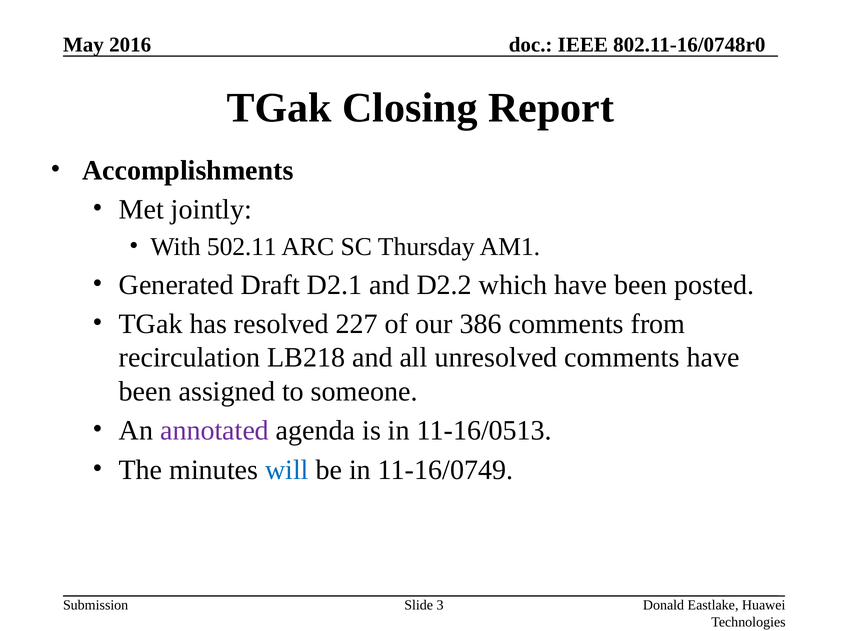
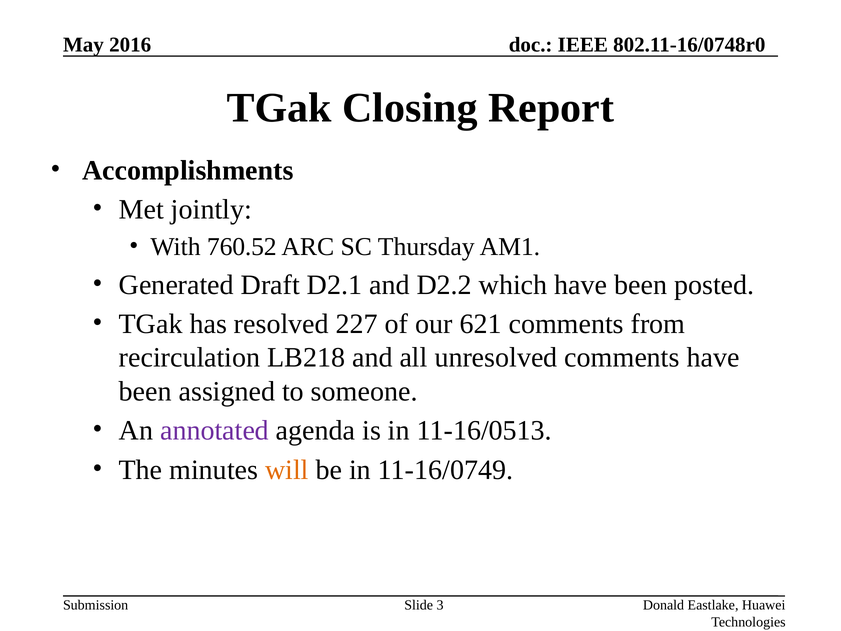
502.11: 502.11 -> 760.52
386: 386 -> 621
will colour: blue -> orange
